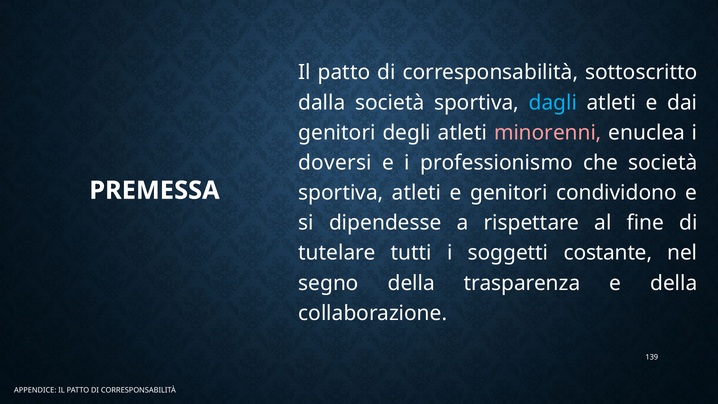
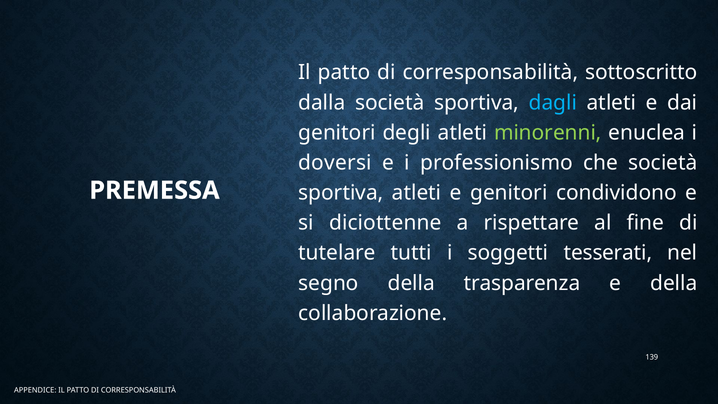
minorenni colour: pink -> light green
dipendesse: dipendesse -> diciottenne
costante: costante -> tesserati
